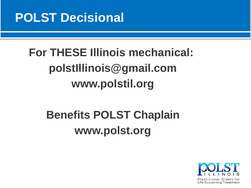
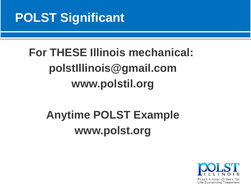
Decisional: Decisional -> Significant
Benefits: Benefits -> Anytime
Chaplain: Chaplain -> Example
